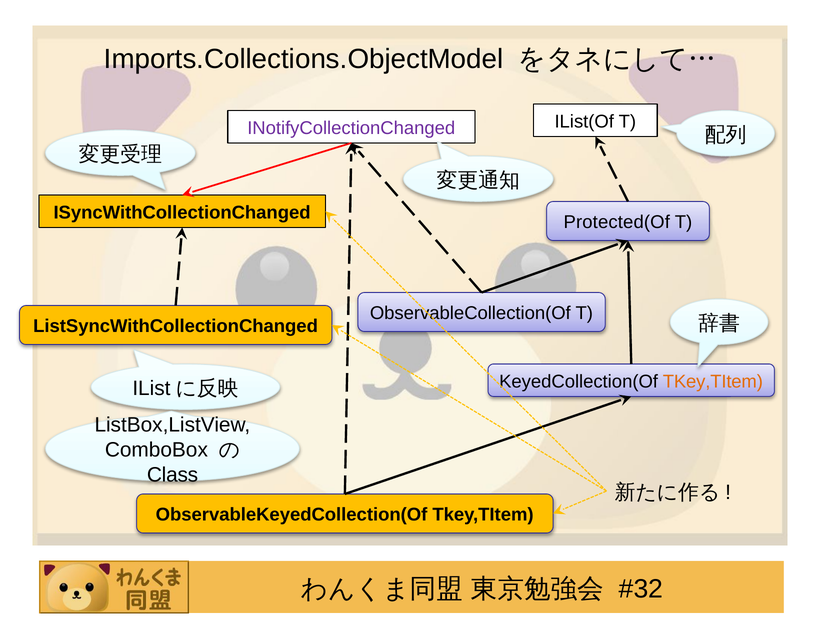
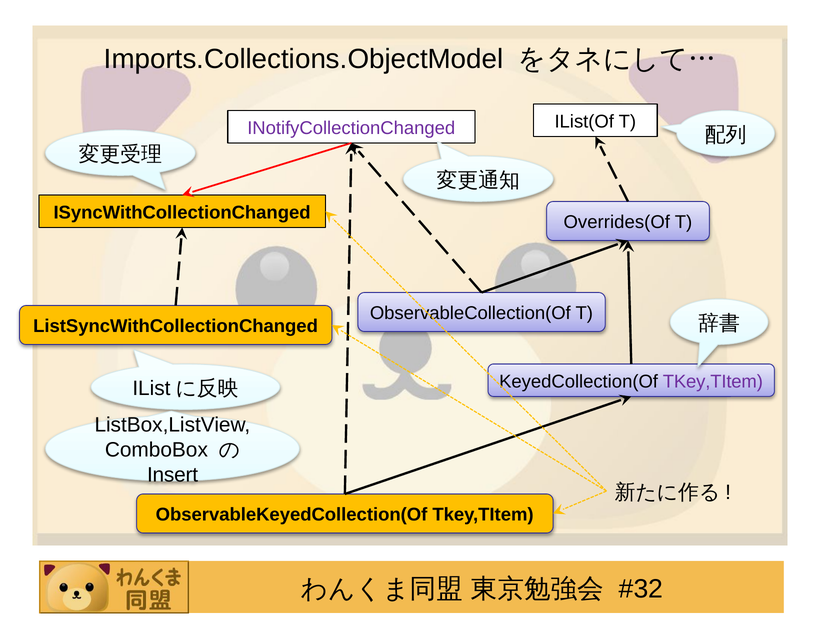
Protected(Of: Protected(Of -> Overrides(Of
TKey,TItem at (713, 382) colour: orange -> purple
Class: Class -> Insert
